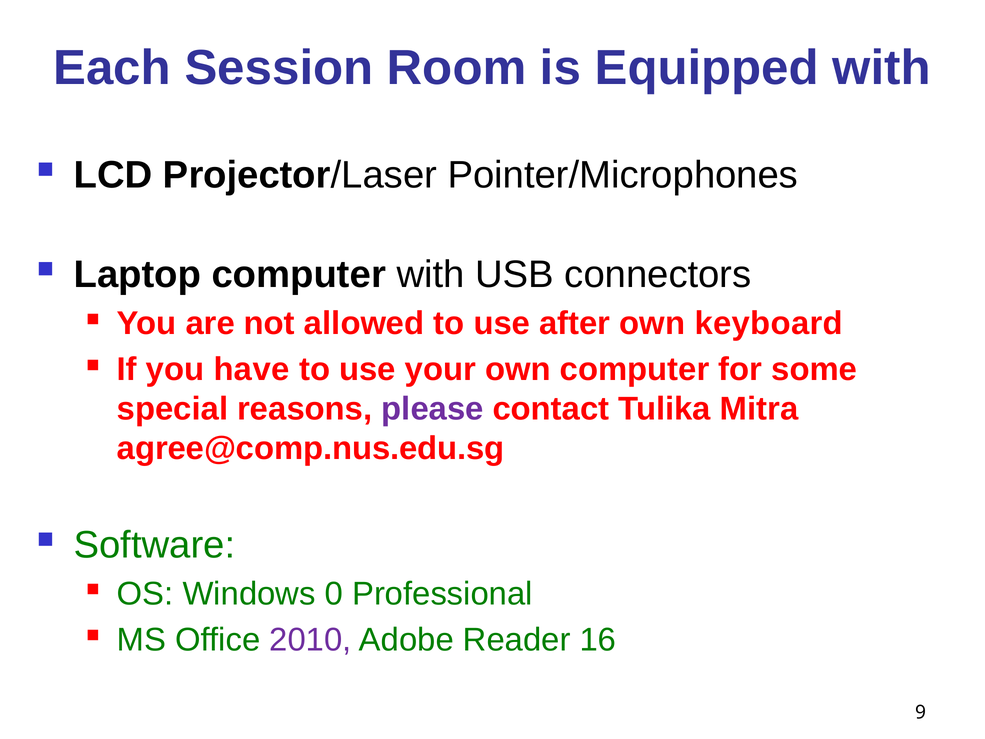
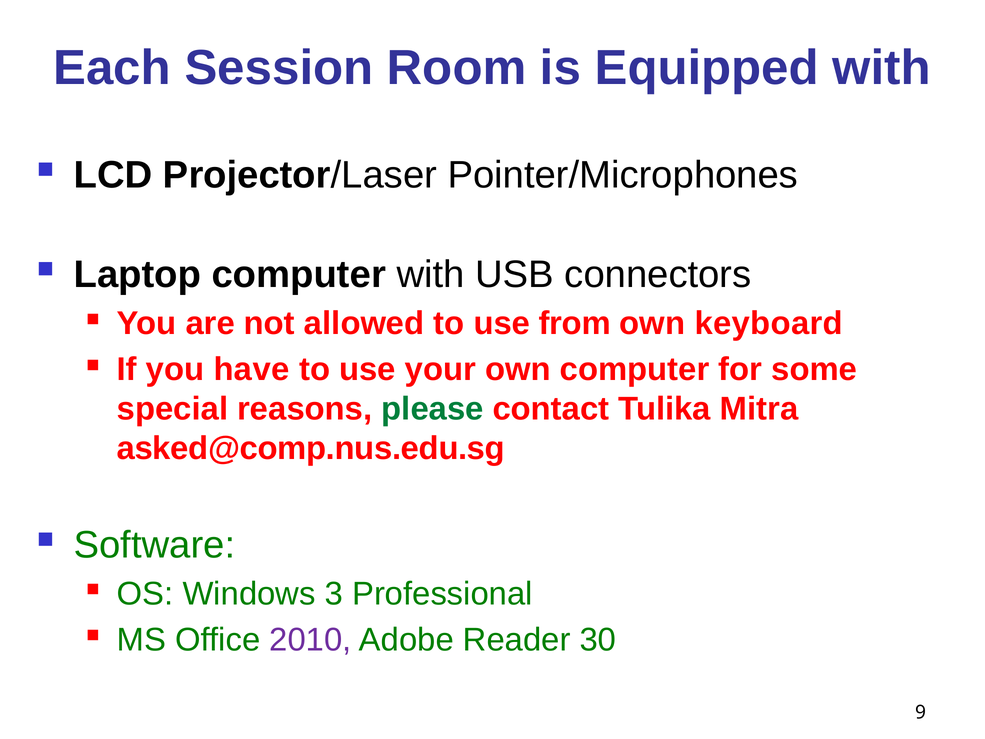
after: after -> from
please colour: purple -> green
agree@comp.nus.edu.sg: agree@comp.nus.edu.sg -> asked@comp.nus.edu.sg
0: 0 -> 3
16: 16 -> 30
